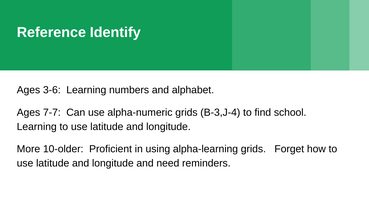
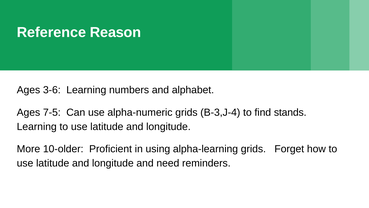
Identify: Identify -> Reason
7-7: 7-7 -> 7-5
school: school -> stands
